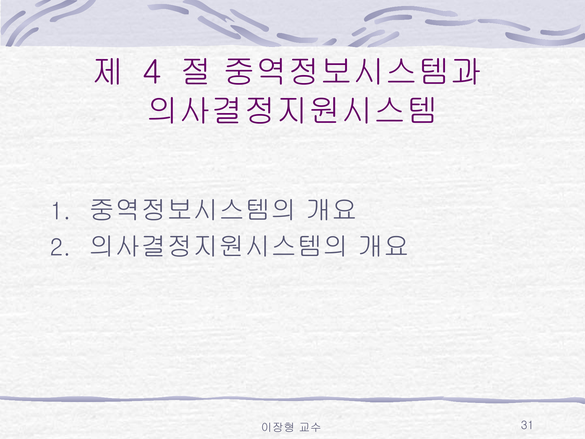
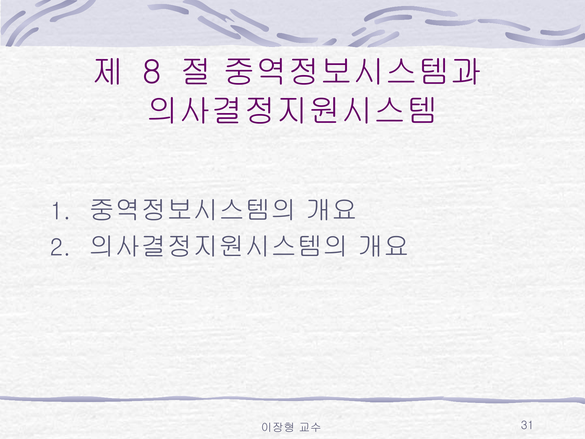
4: 4 -> 8
